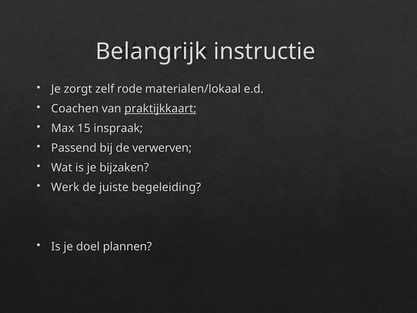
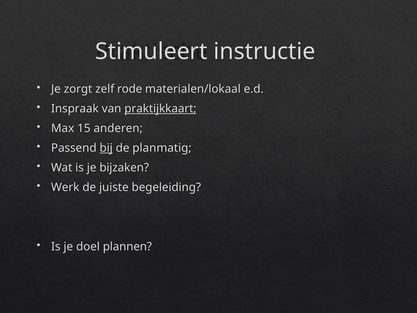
Belangrijk: Belangrijk -> Stimuleert
Coachen: Coachen -> Inspraak
inspraak: inspraak -> anderen
bij underline: none -> present
verwerven: verwerven -> planmatig
